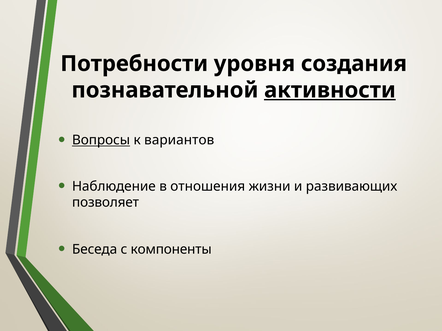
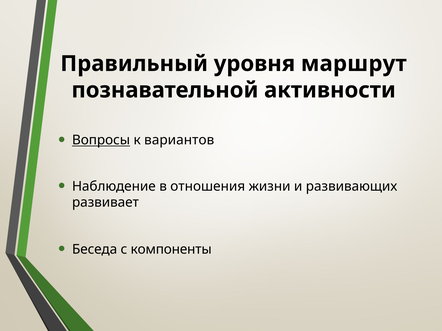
Потребности: Потребности -> Правильный
создания: создания -> маршрут
активности underline: present -> none
позволяет: позволяет -> развивает
